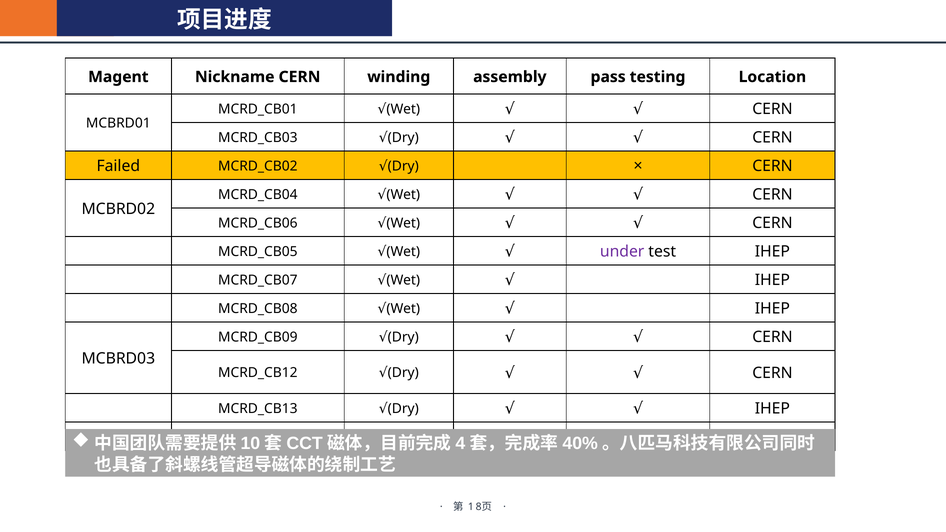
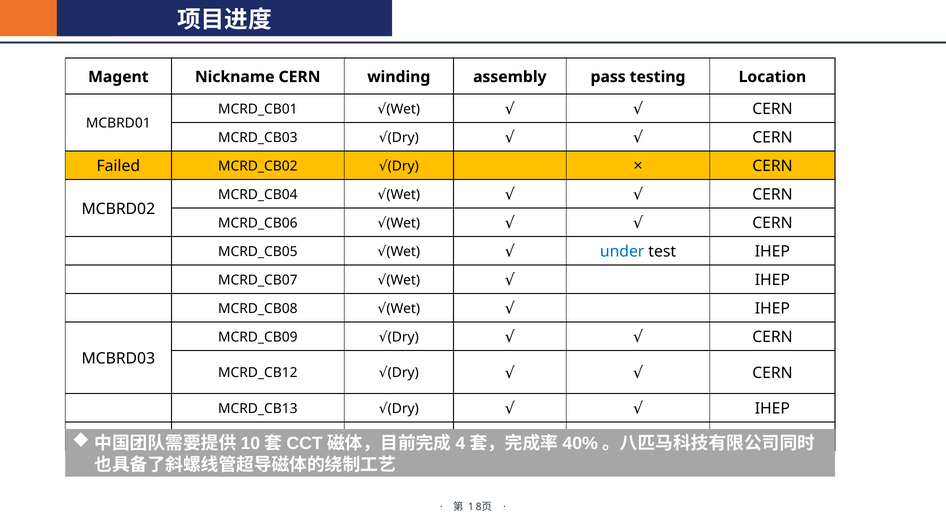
under colour: purple -> blue
